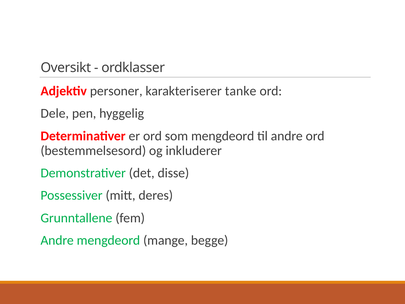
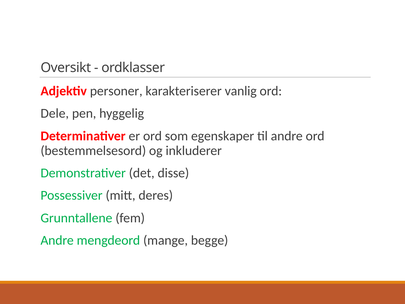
tanke: tanke -> vanlig
som mengdeord: mengdeord -> egenskaper
